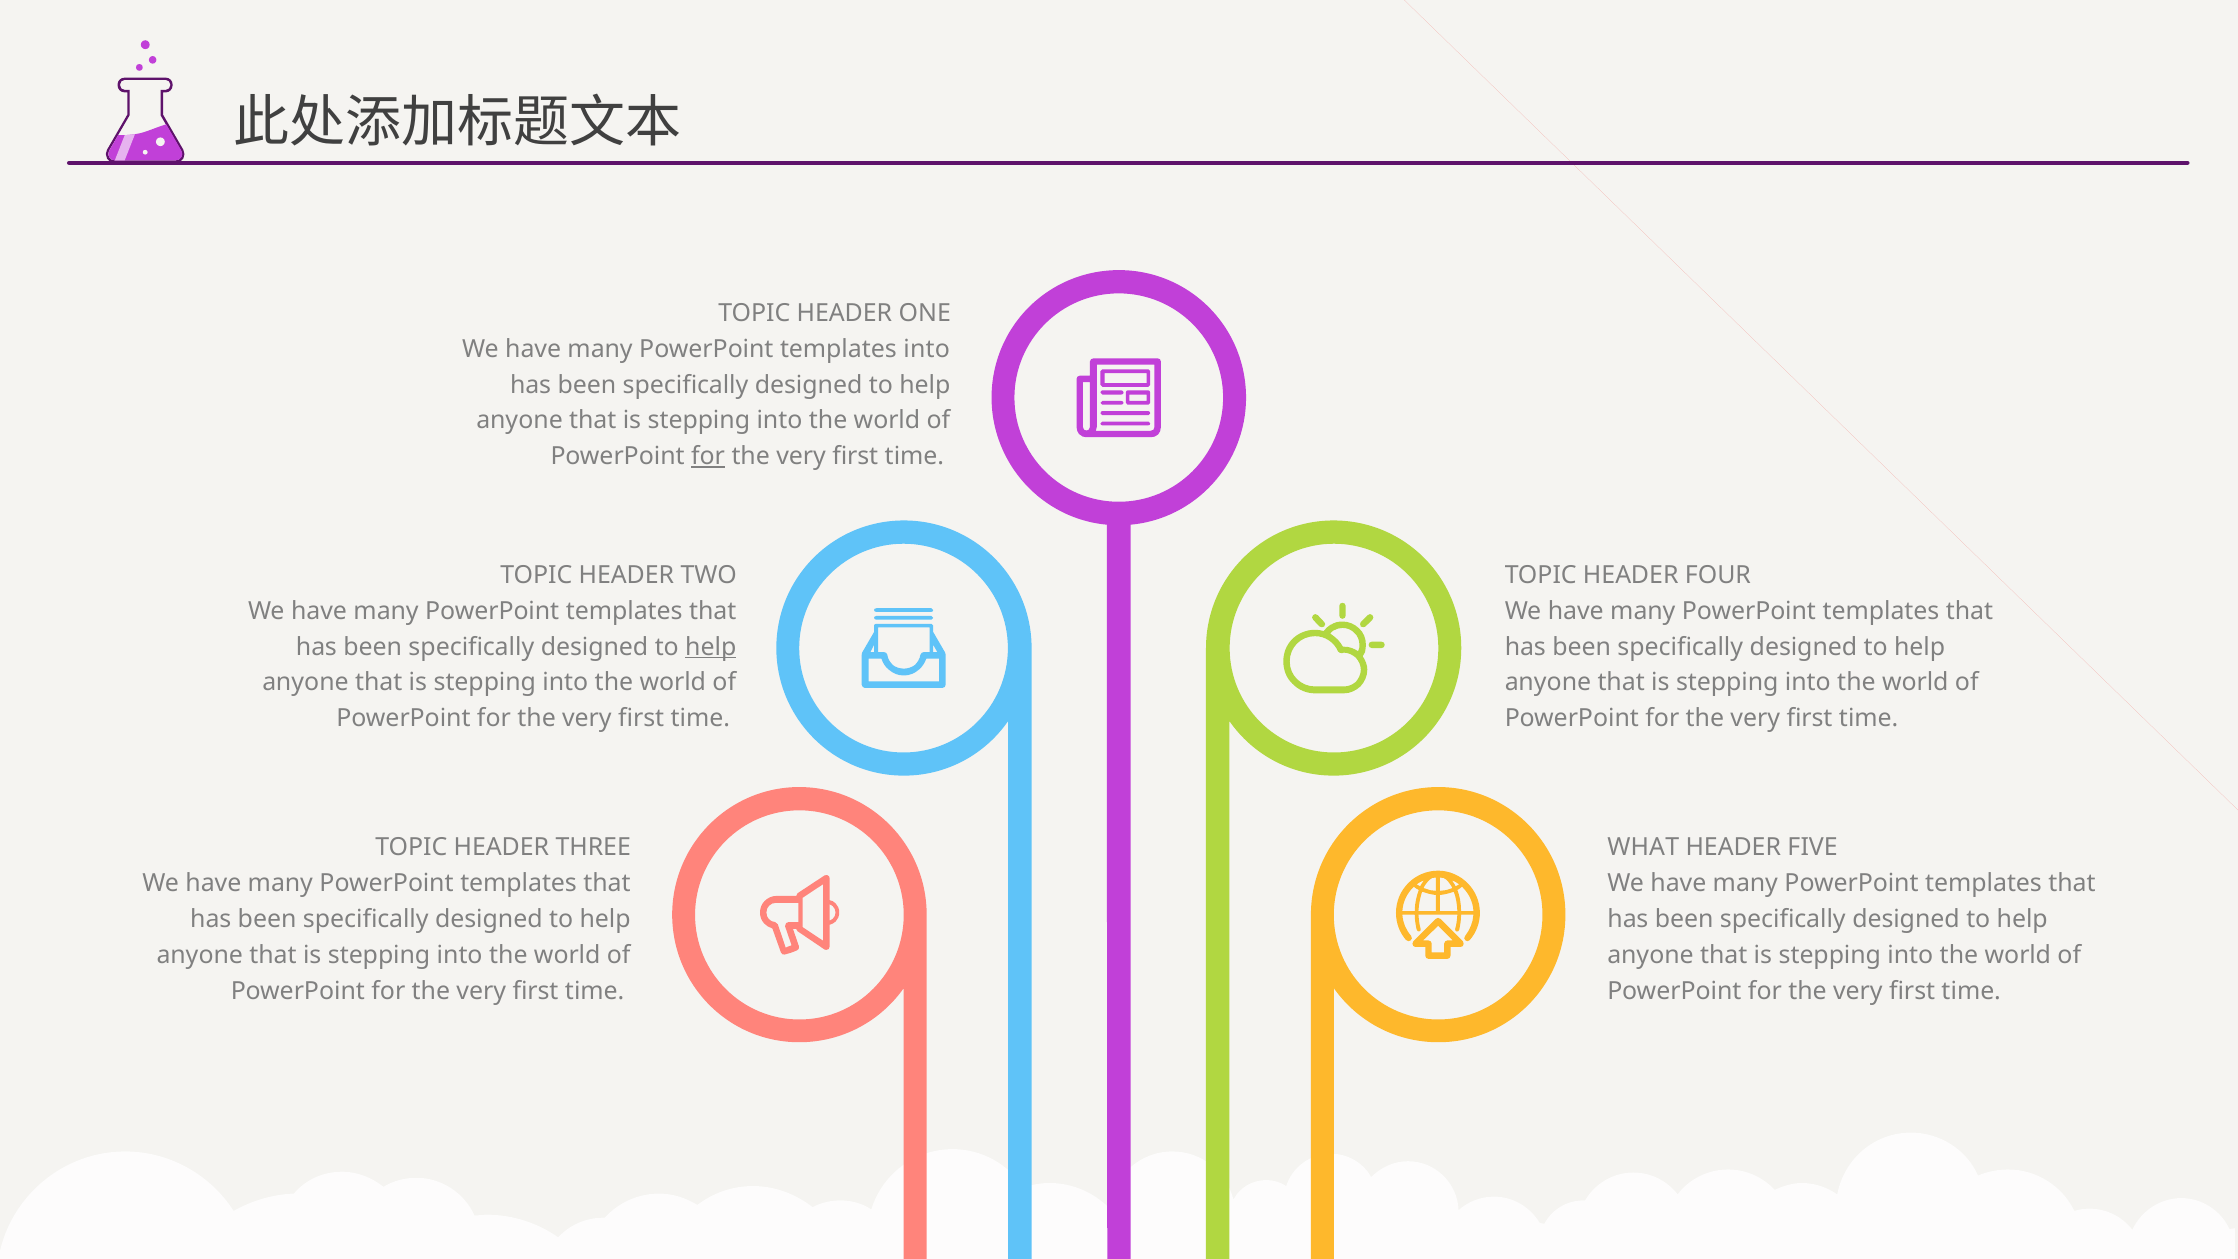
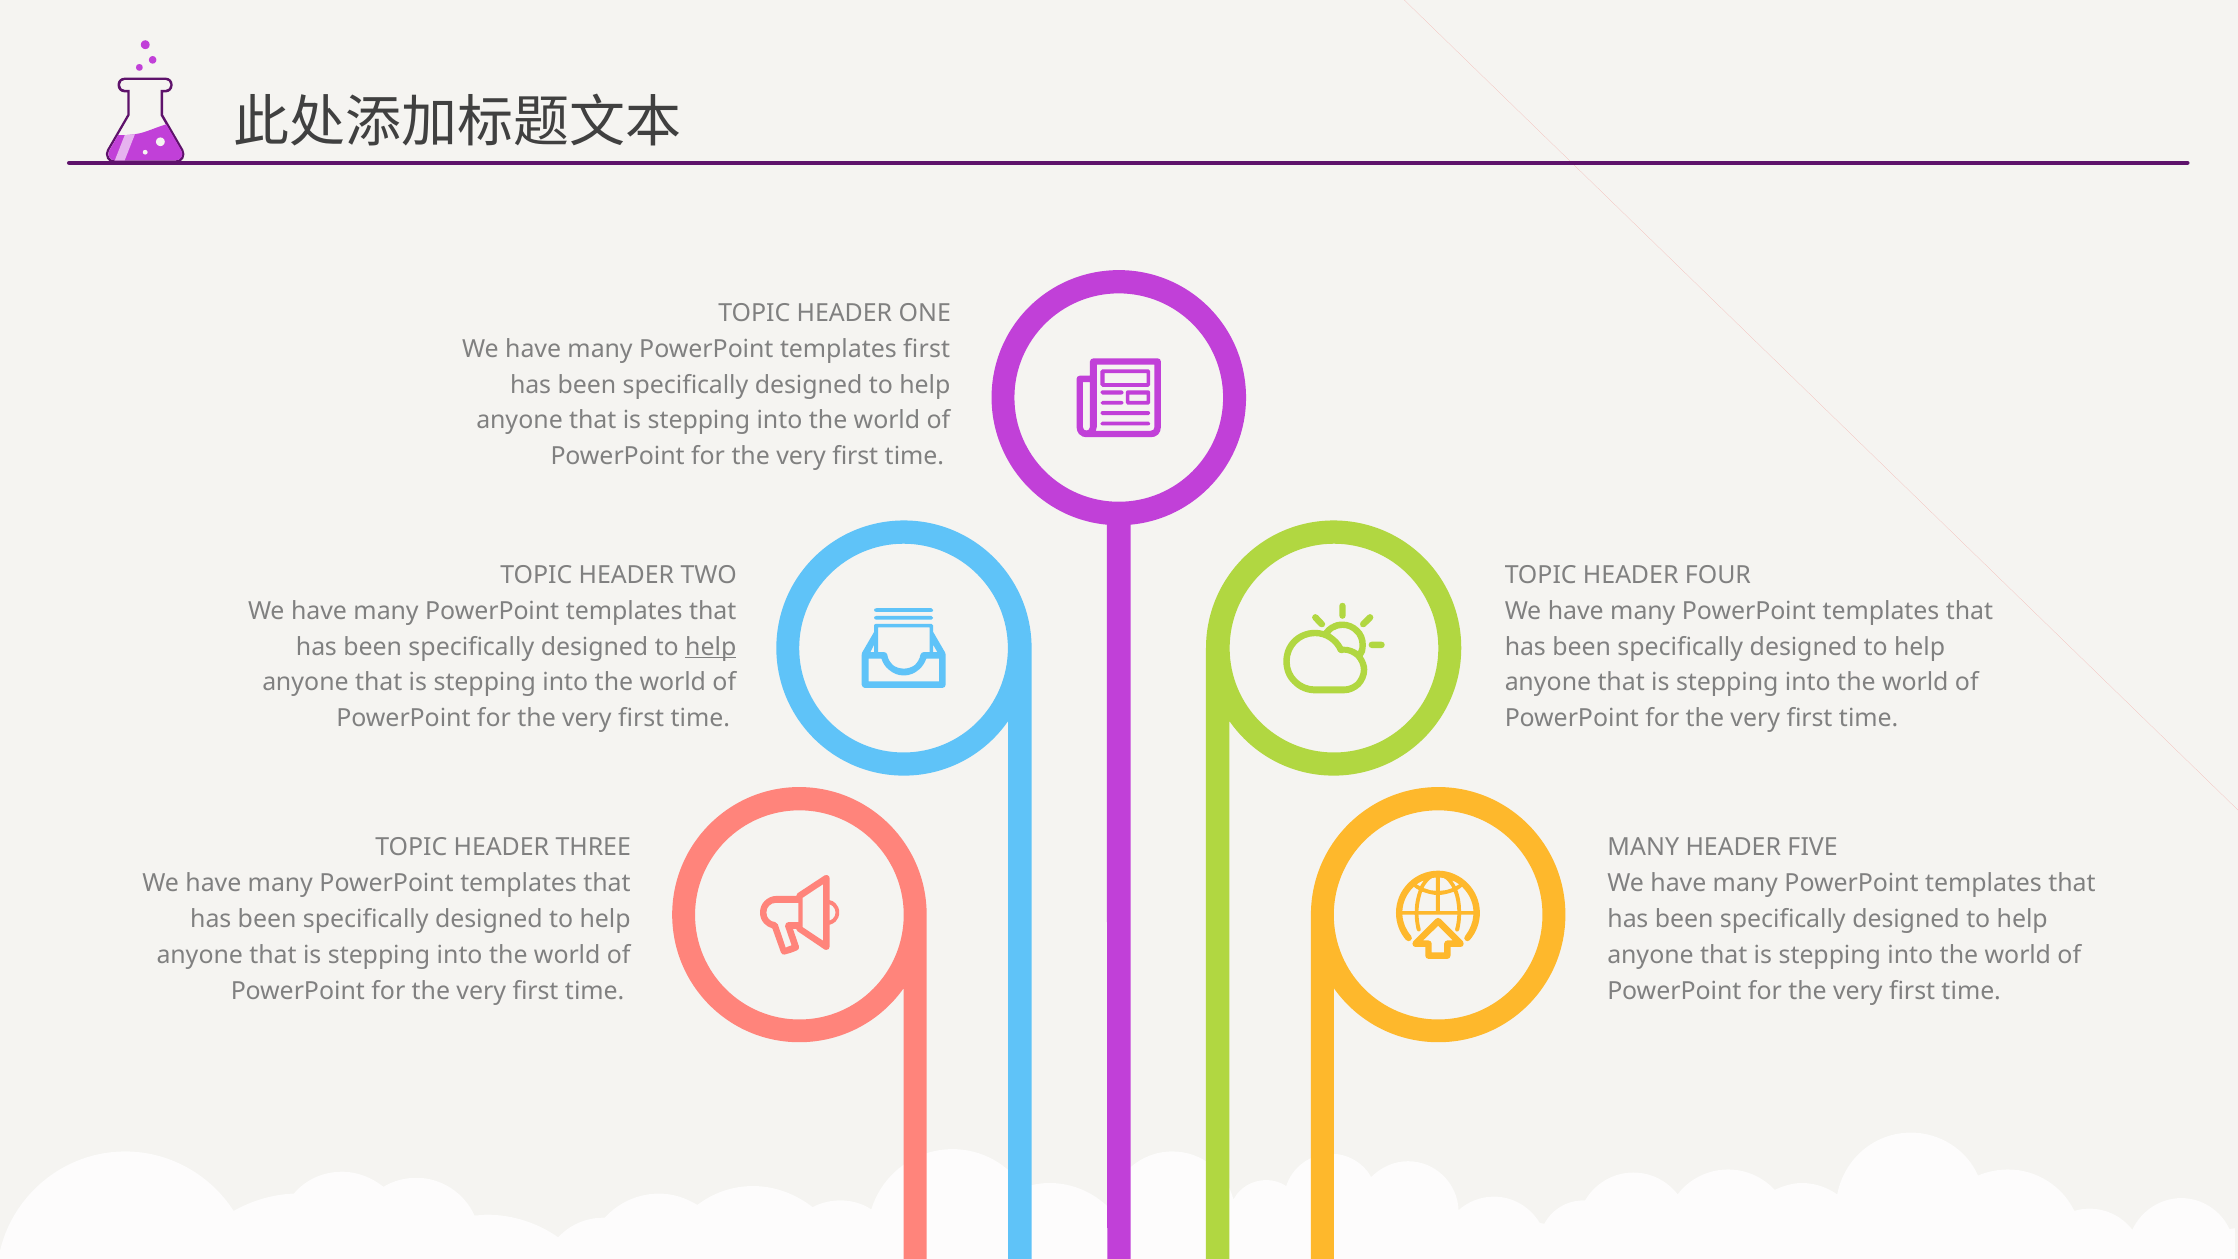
templates into: into -> first
for at (708, 456) underline: present -> none
WHAT at (1643, 848): WHAT -> MANY
